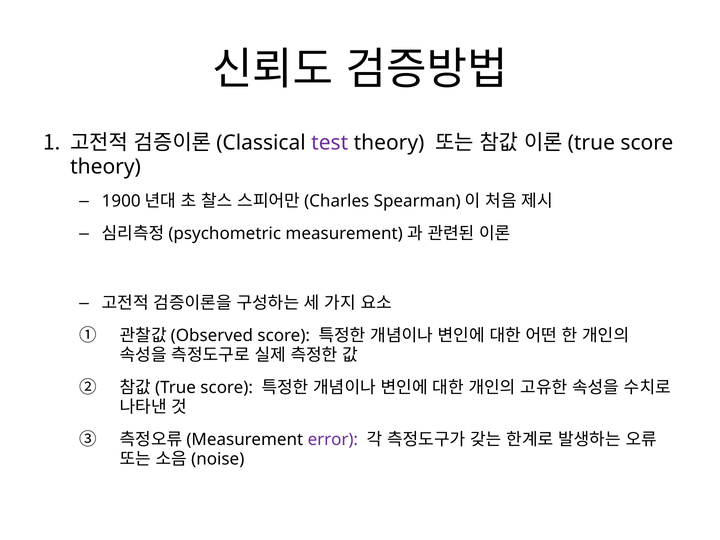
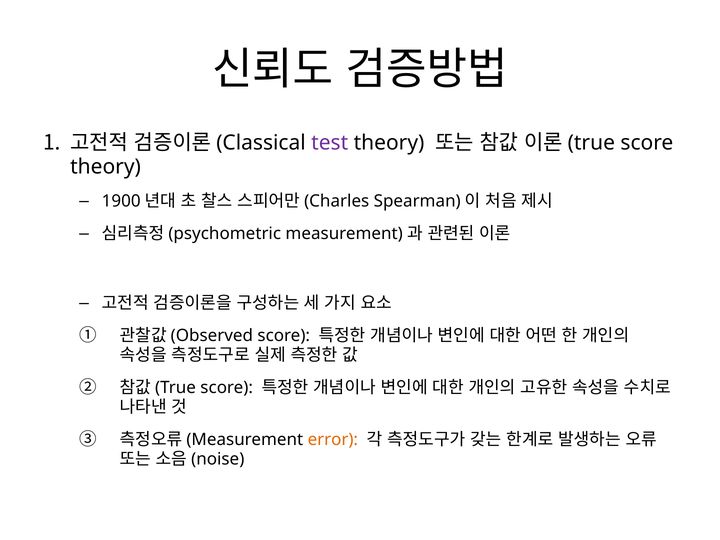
error colour: purple -> orange
